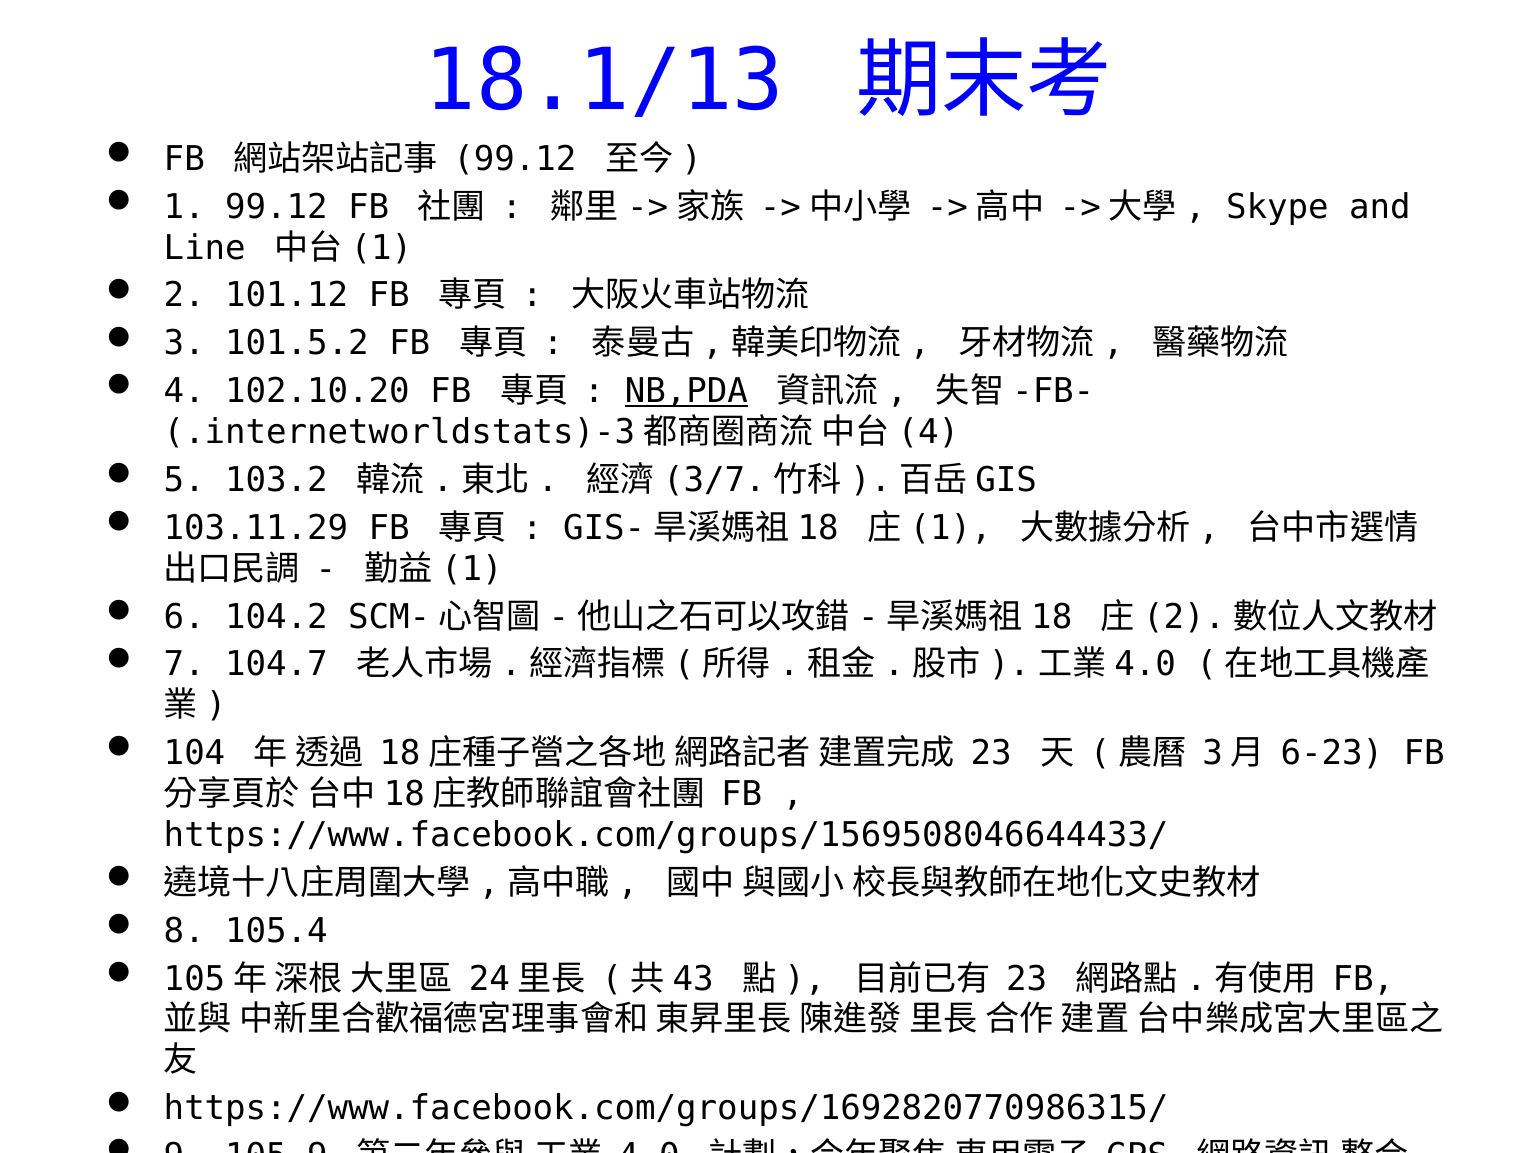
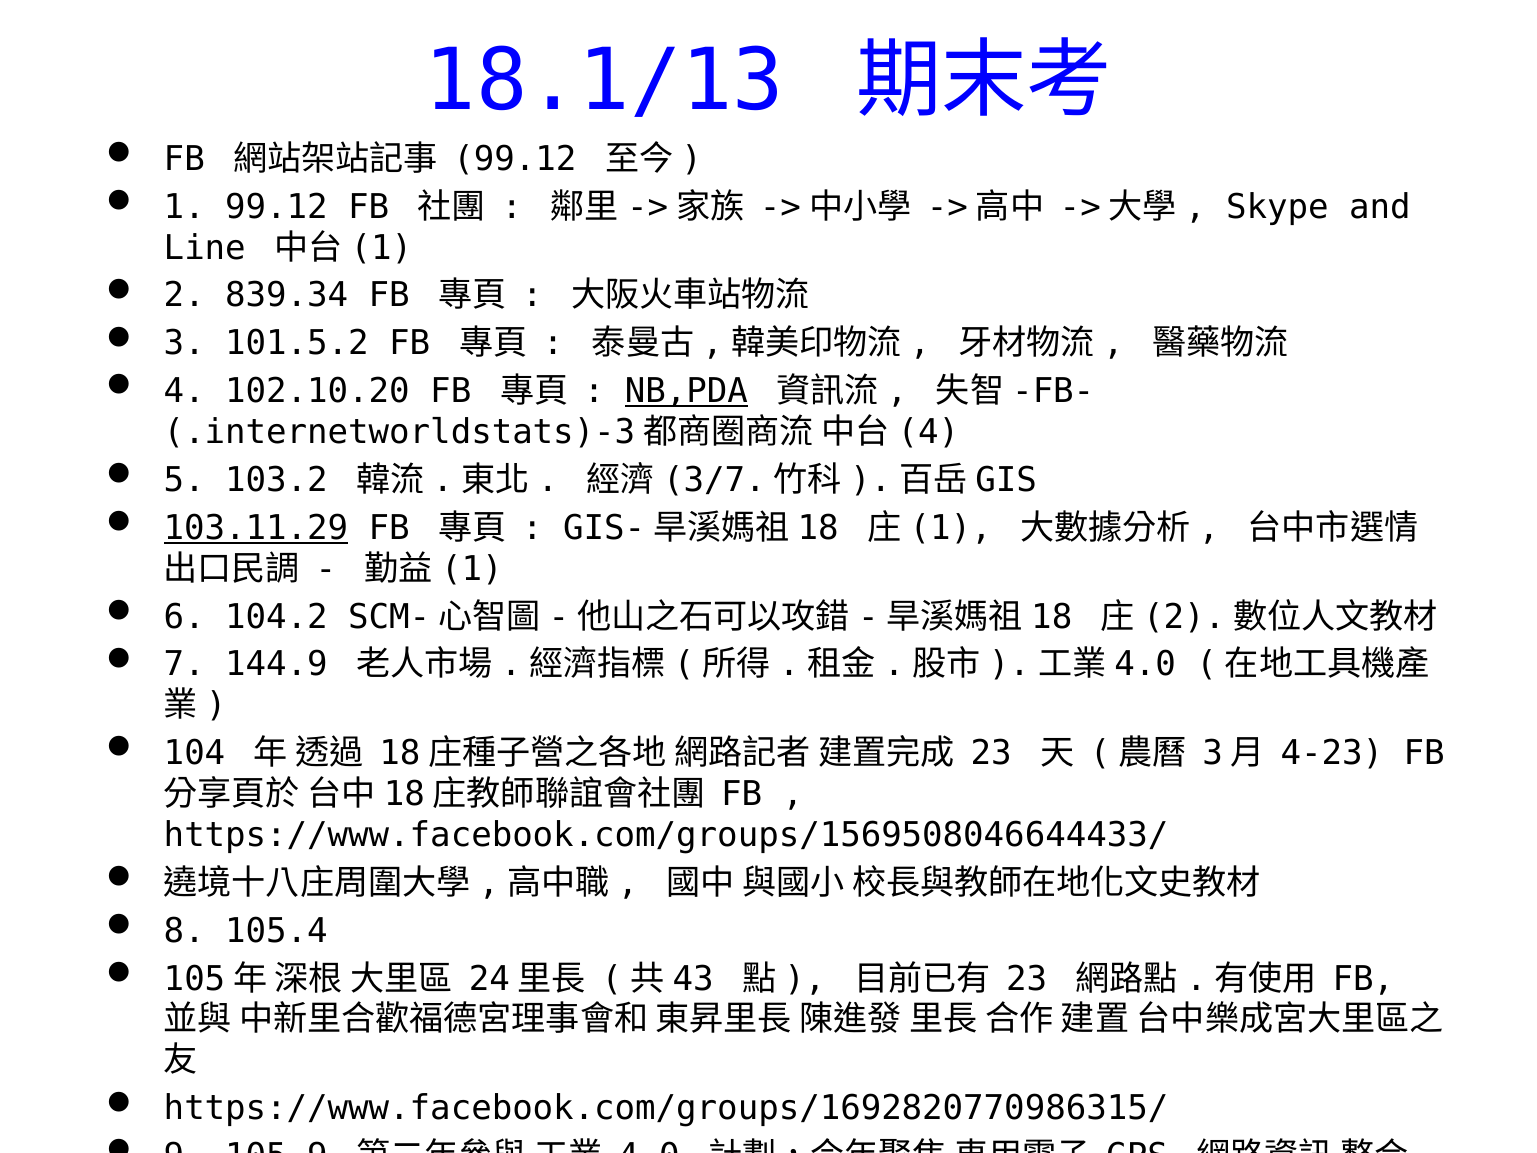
101.12: 101.12 -> 839.34
103.11.29 underline: none -> present
104.7: 104.7 -> 144.9
6-23: 6-23 -> 4-23
